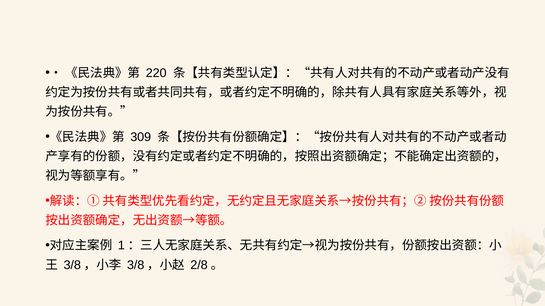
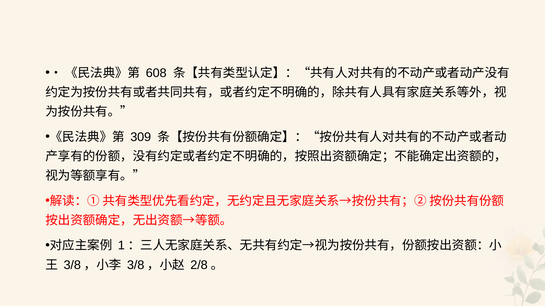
220: 220 -> 608
